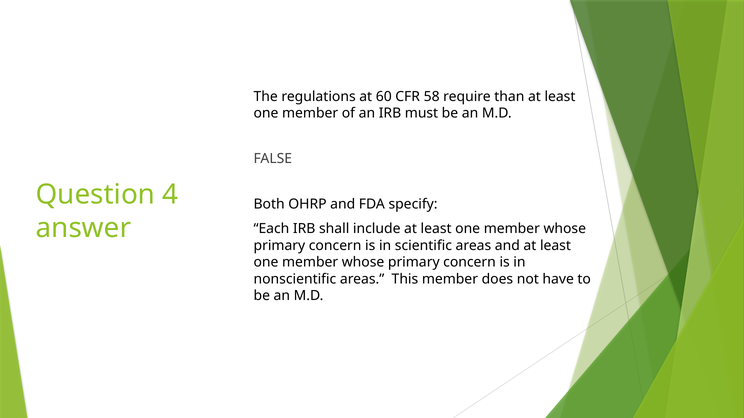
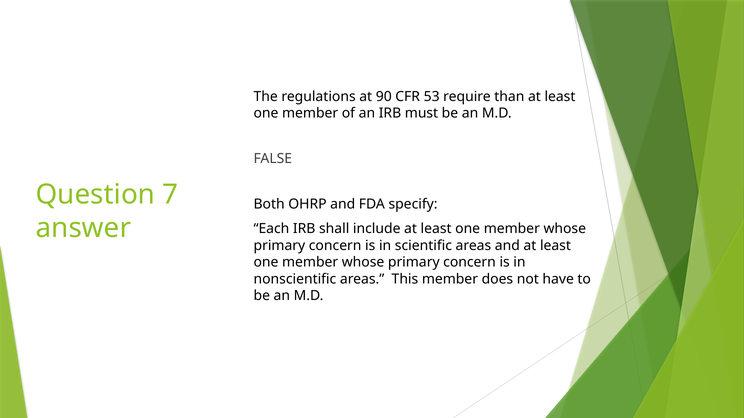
60: 60 -> 90
58: 58 -> 53
4: 4 -> 7
